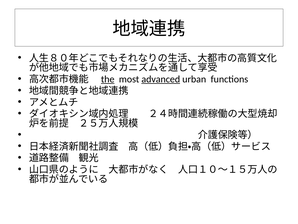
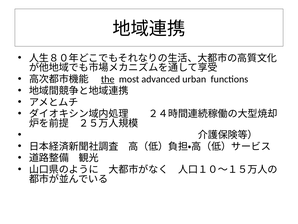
advanced underline: present -> none
